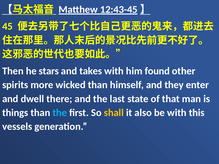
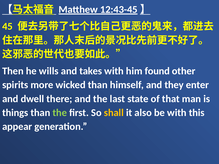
stars: stars -> wills
the at (60, 113) colour: light blue -> light green
vessels: vessels -> appear
